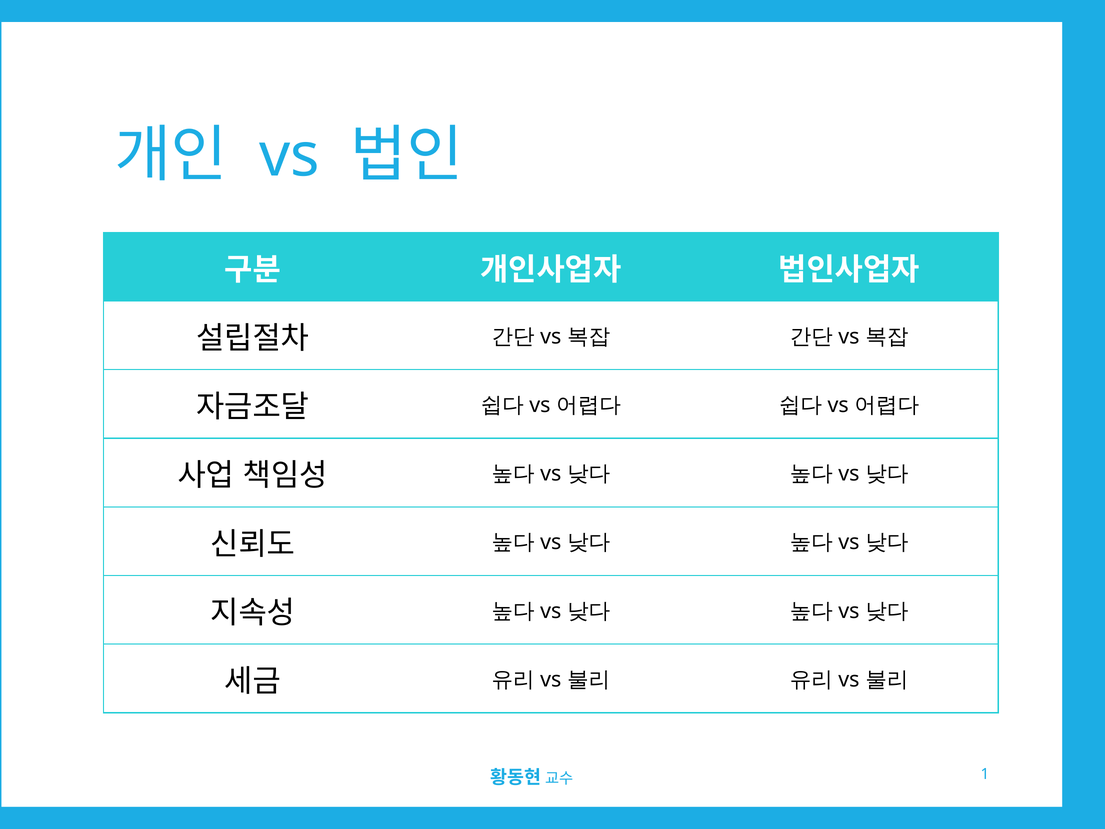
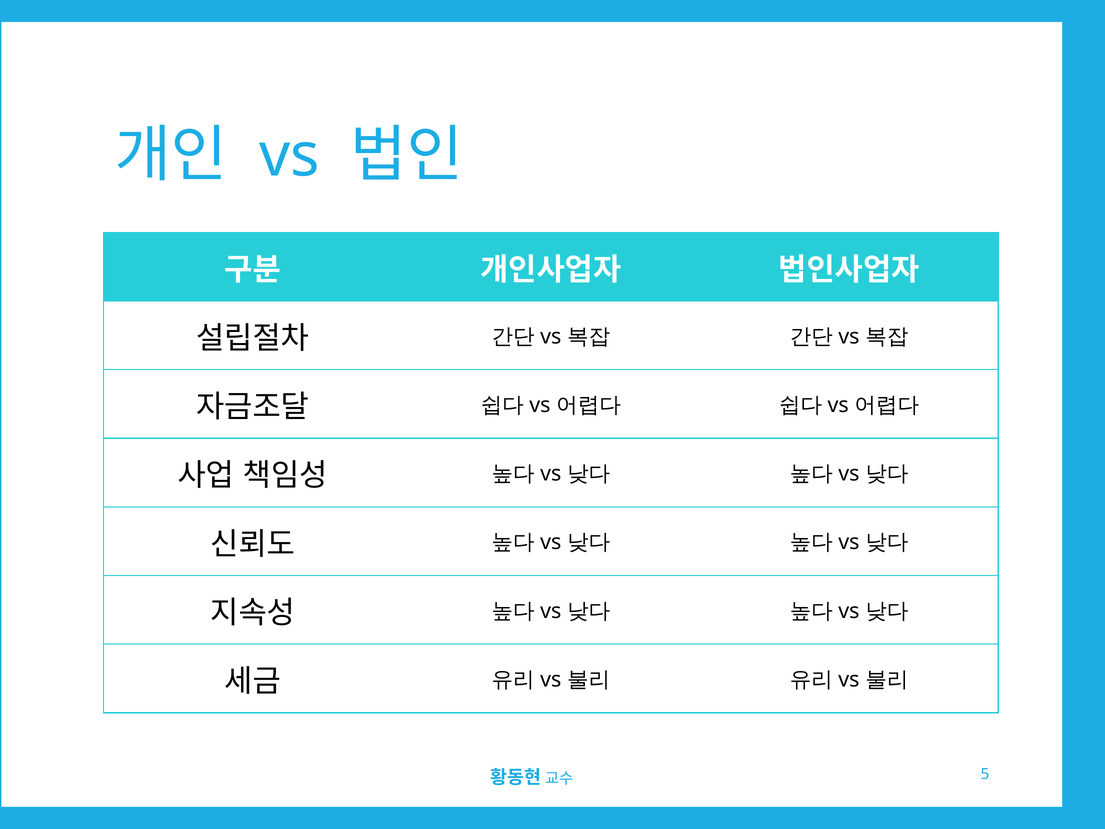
1: 1 -> 5
